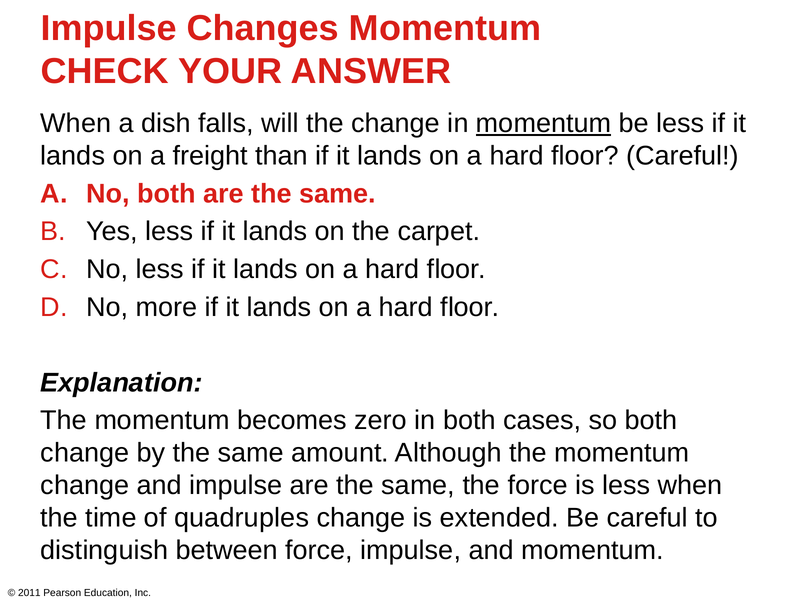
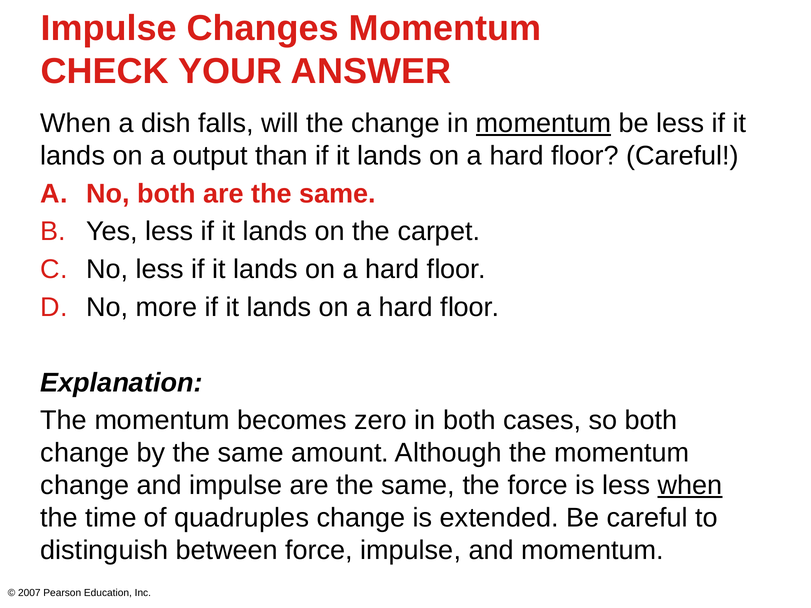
freight: freight -> output
when at (690, 486) underline: none -> present
2011: 2011 -> 2007
